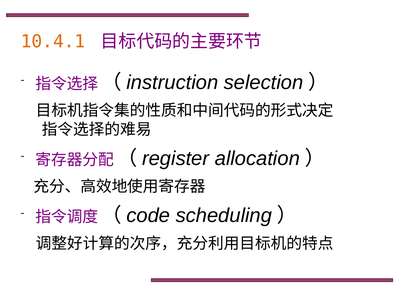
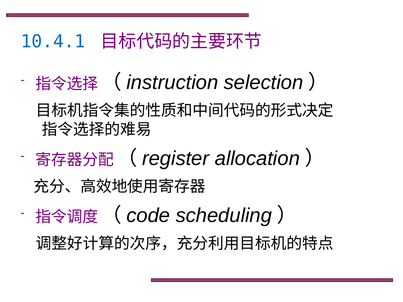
10.4.1 colour: orange -> blue
